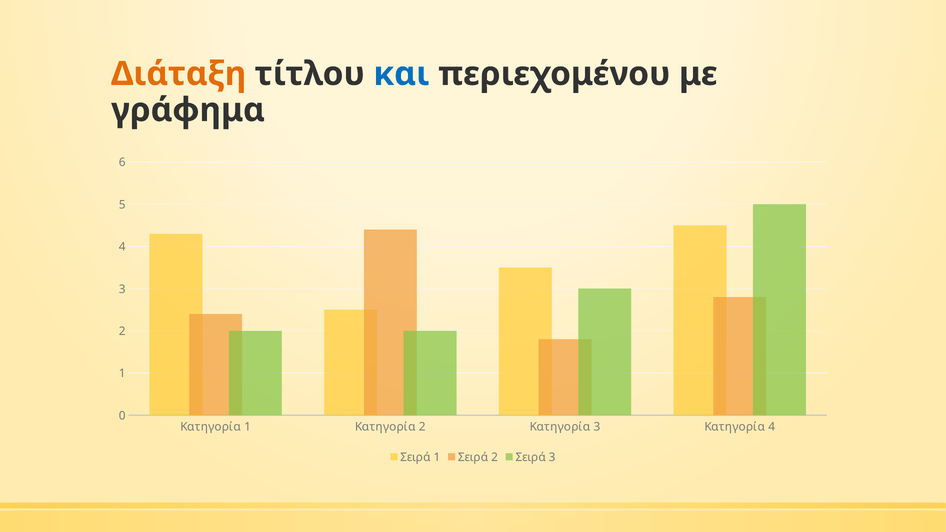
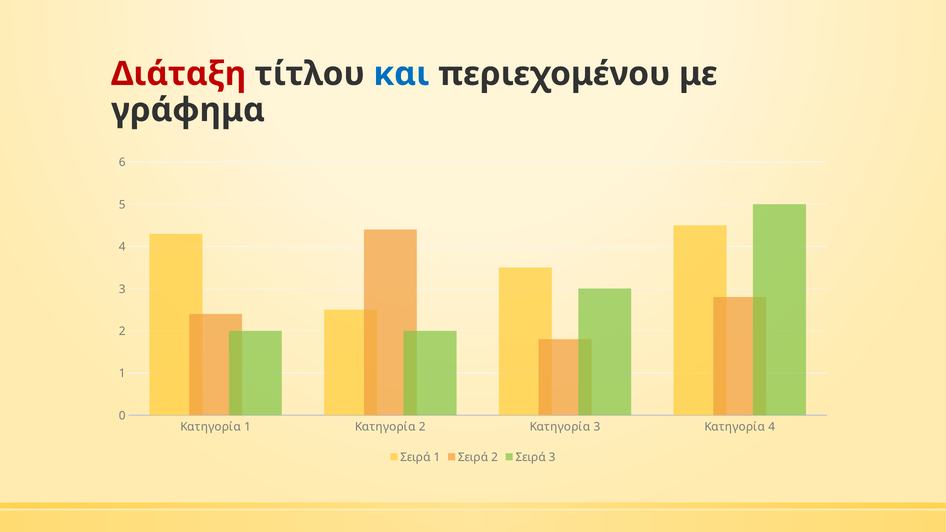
Διάταξη colour: orange -> red
